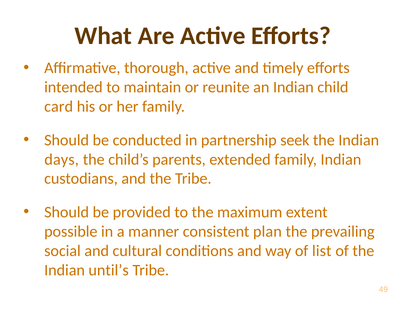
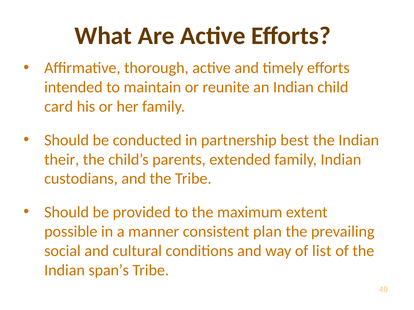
seek: seek -> best
days: days -> their
until’s: until’s -> span’s
